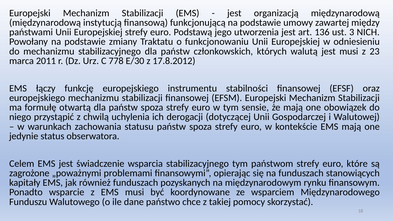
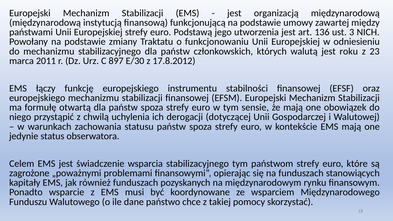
jest musi: musi -> roku
778: 778 -> 897
